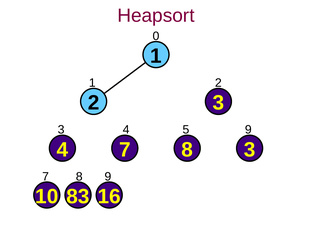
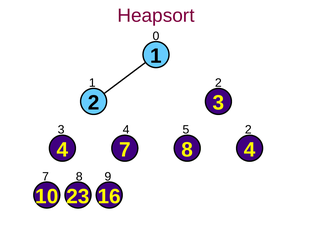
5 9: 9 -> 2
8 3: 3 -> 4
83: 83 -> 23
